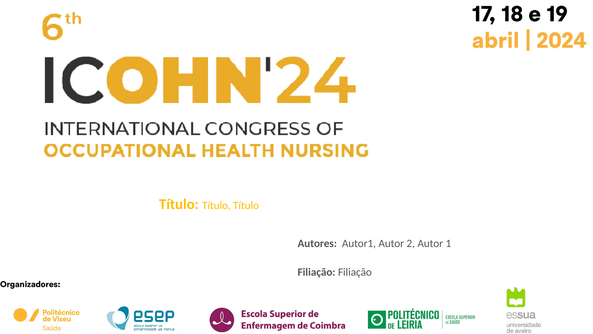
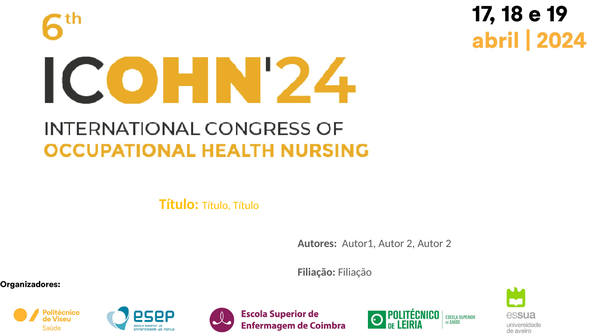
2 Autor 1: 1 -> 2
